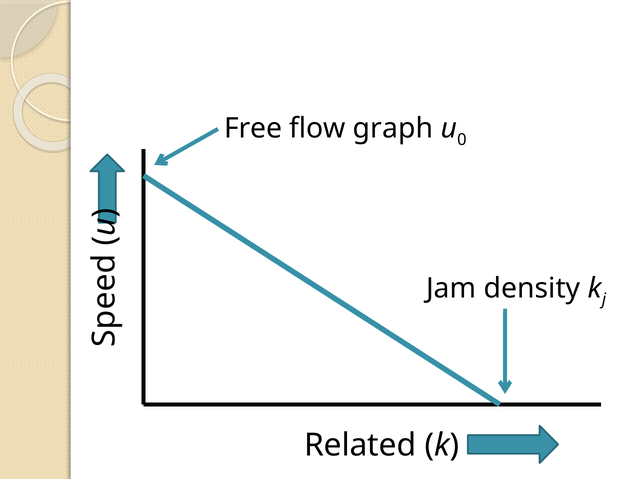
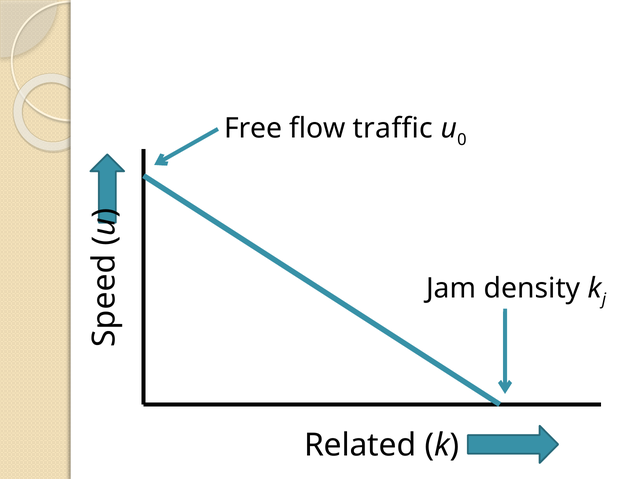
graph: graph -> traffic
